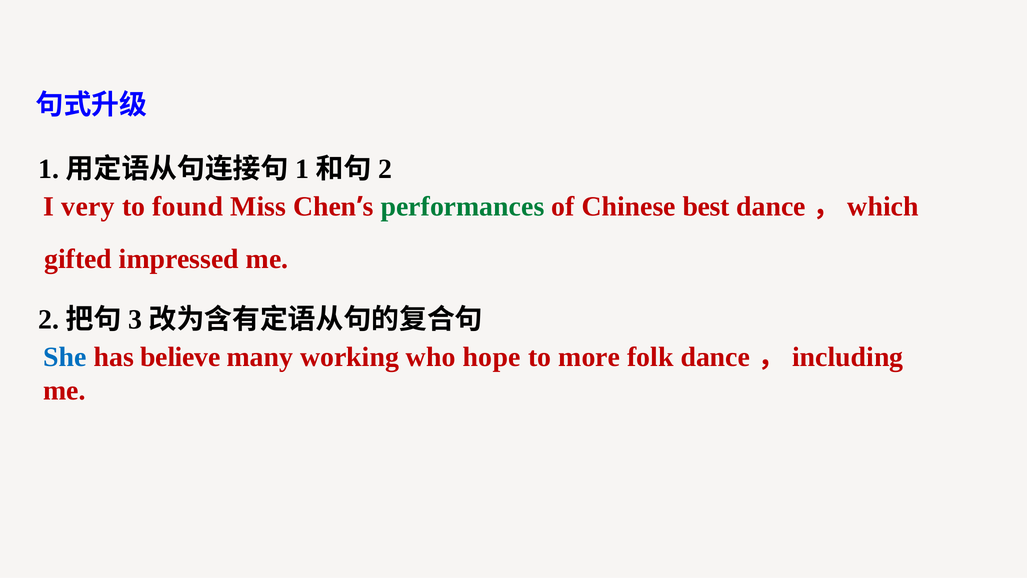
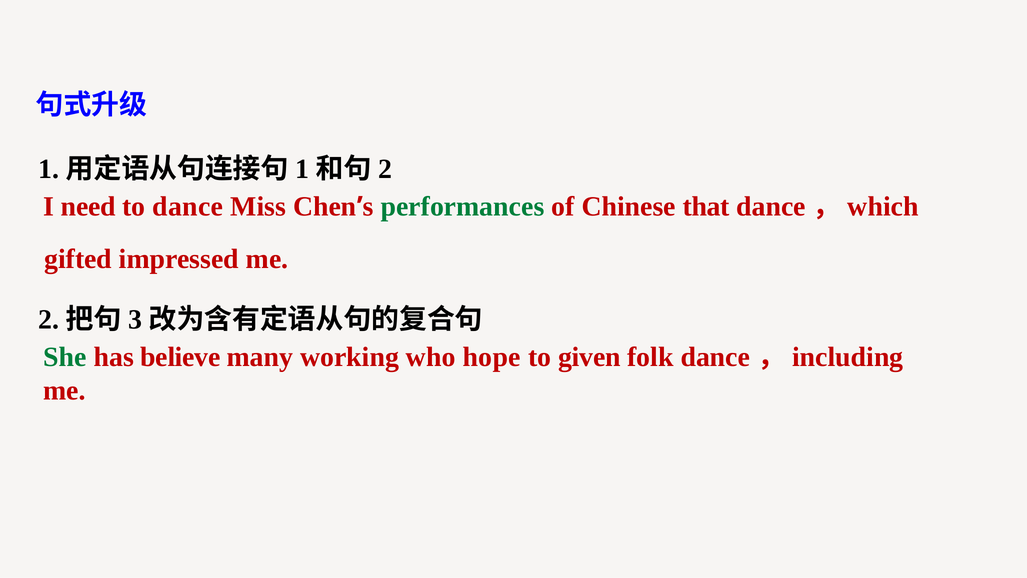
very: very -> need
to found: found -> dance
best: best -> that
She colour: blue -> green
more: more -> given
